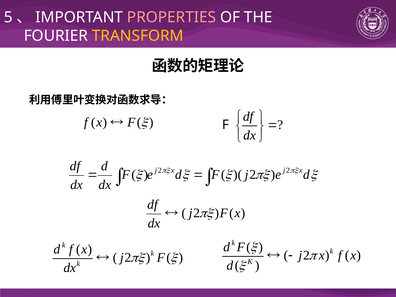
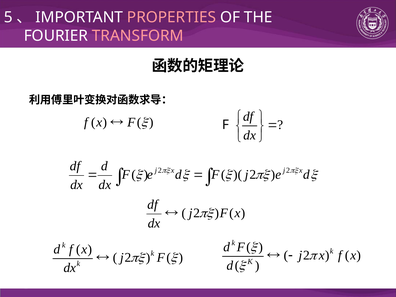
TRANSFORM colour: yellow -> pink
